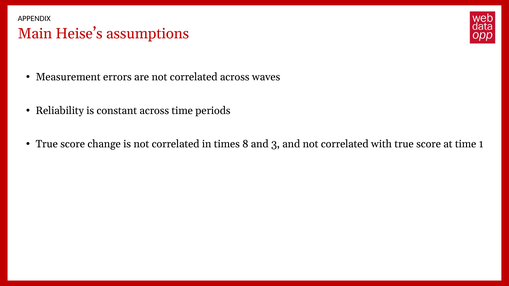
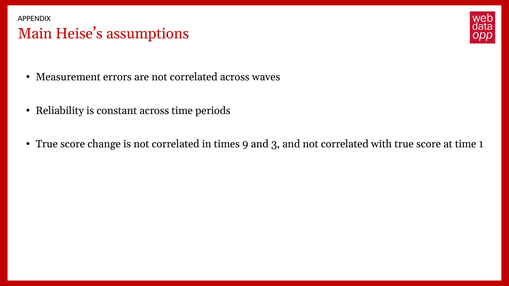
8: 8 -> 9
